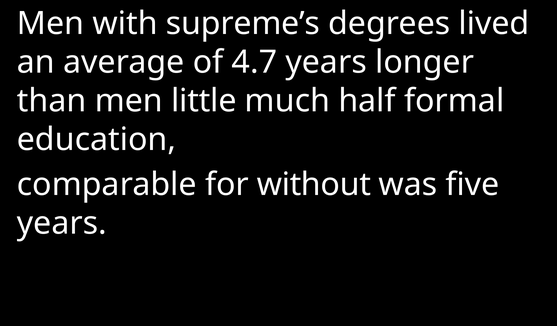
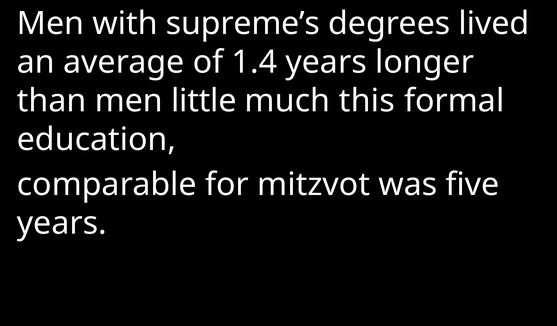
4.7: 4.7 -> 1.4
half: half -> this
without: without -> mitzvot
